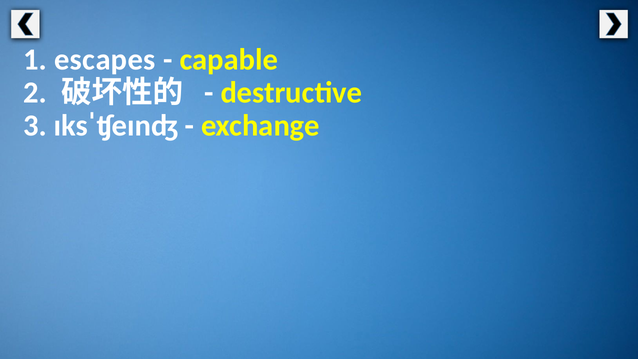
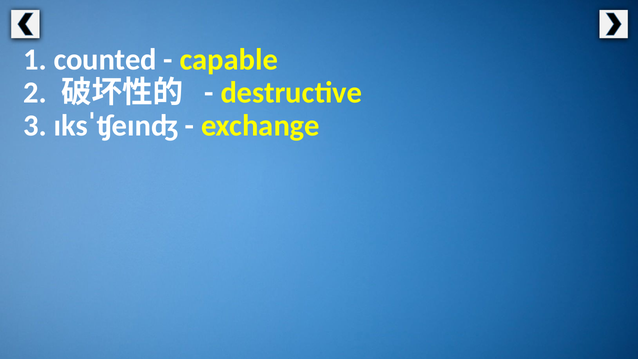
escapes: escapes -> counted
